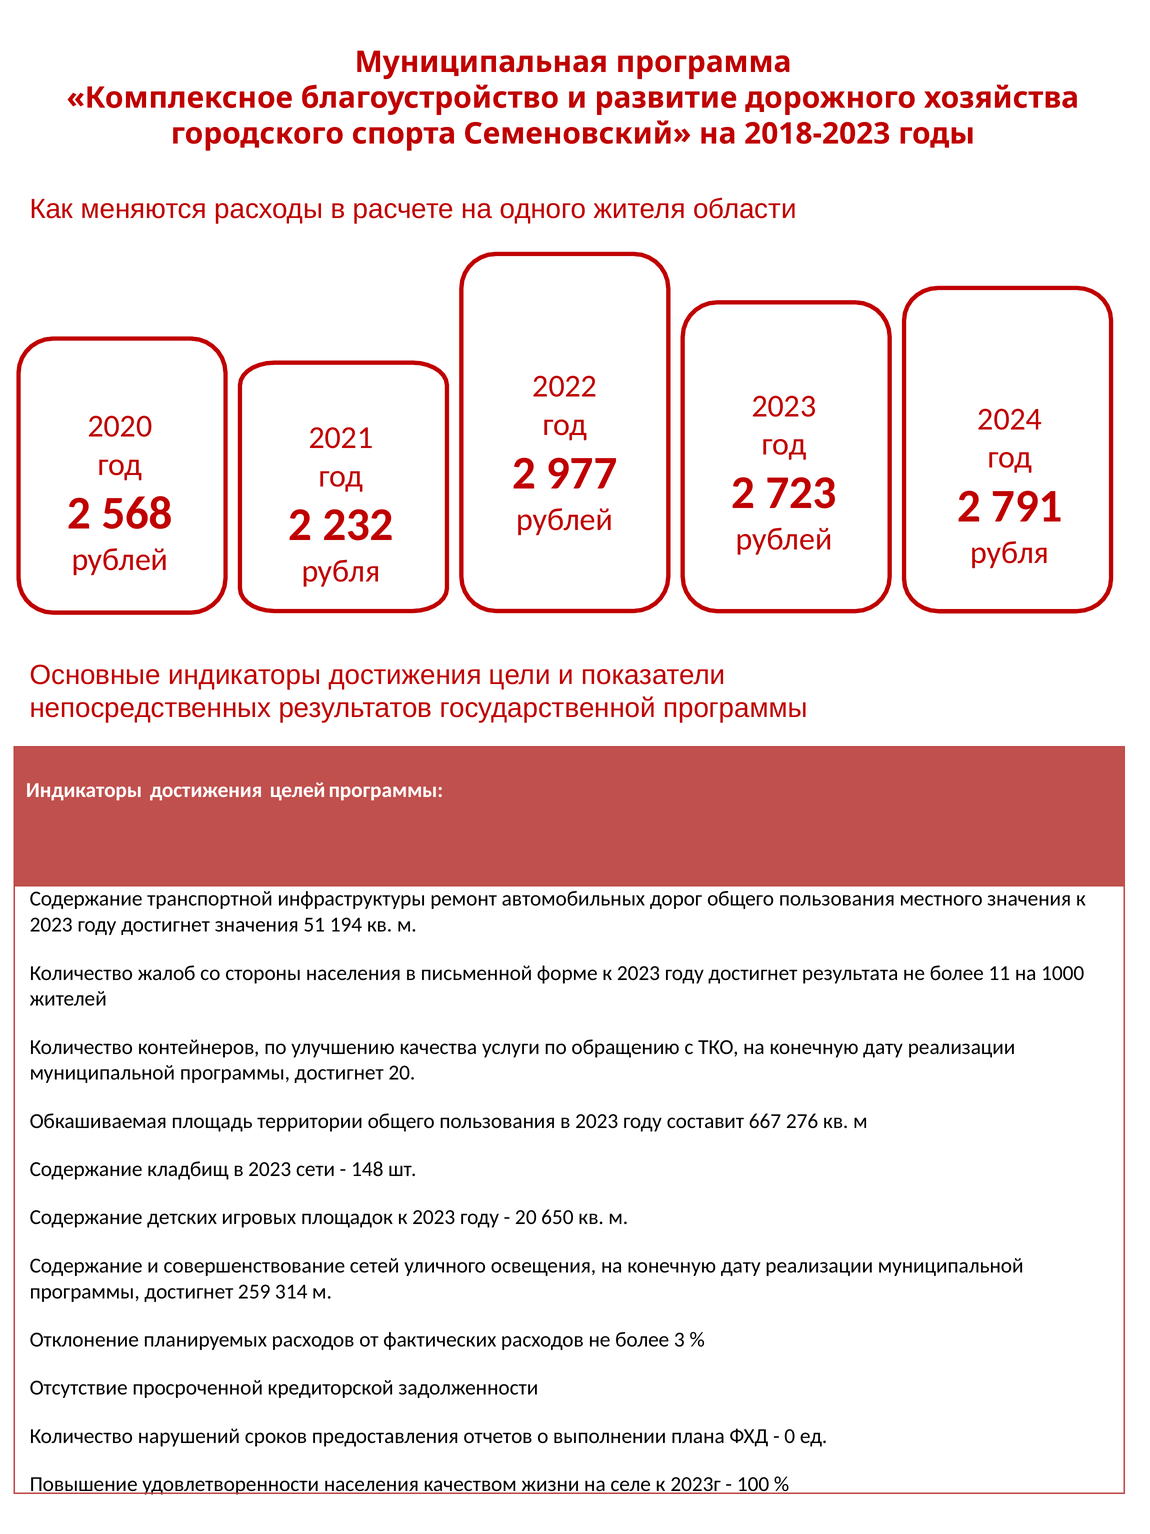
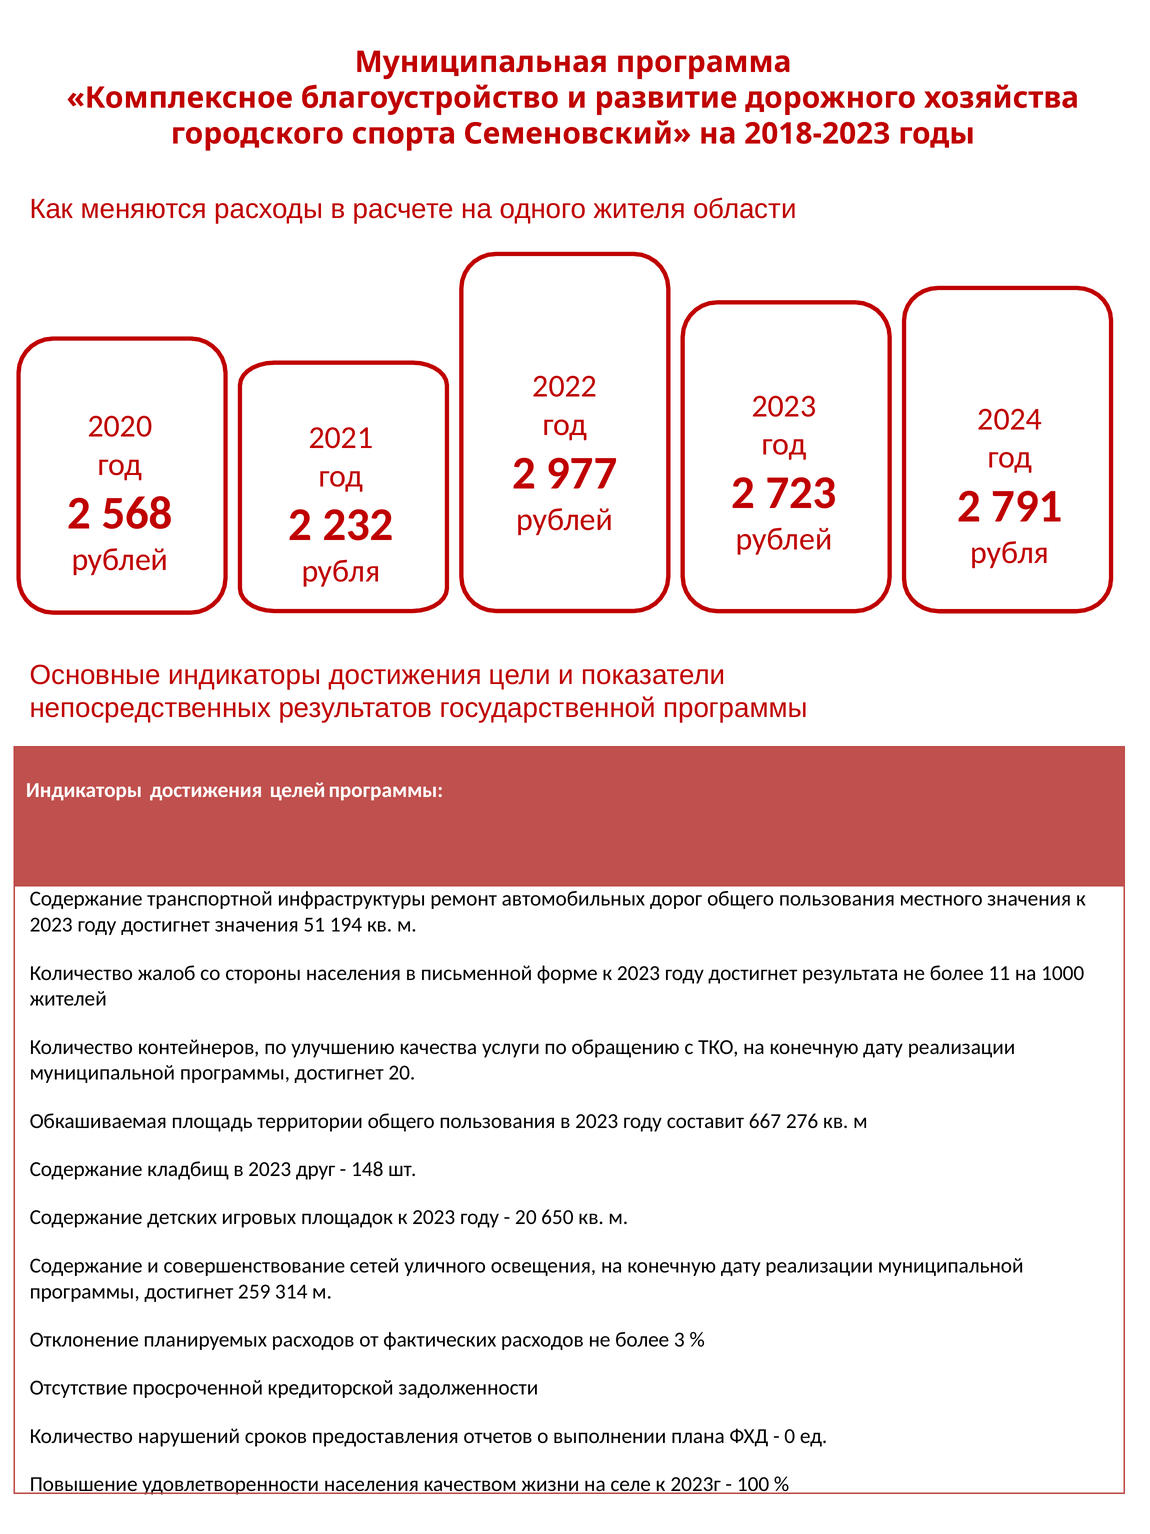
сети: сети -> друг
